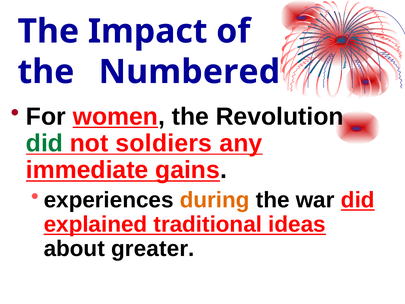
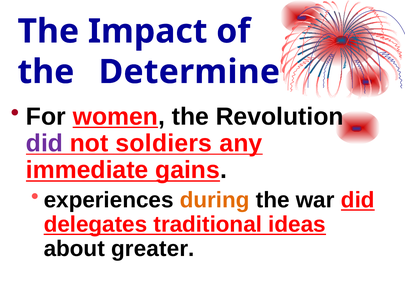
Numbered: Numbered -> Determine
did at (45, 143) colour: green -> purple
explained: explained -> delegates
